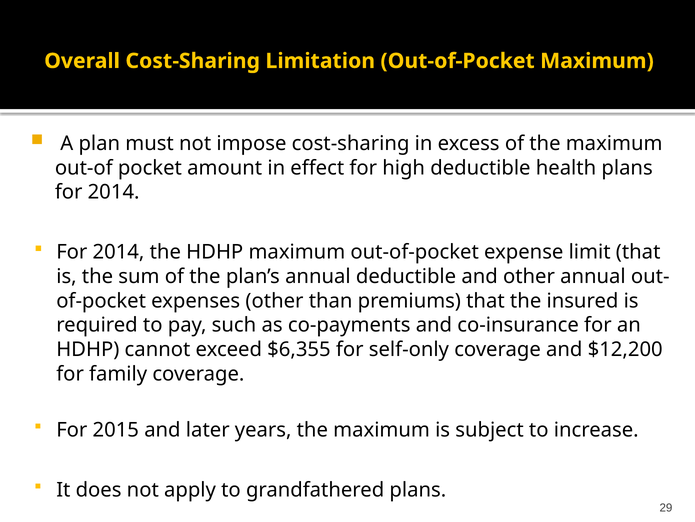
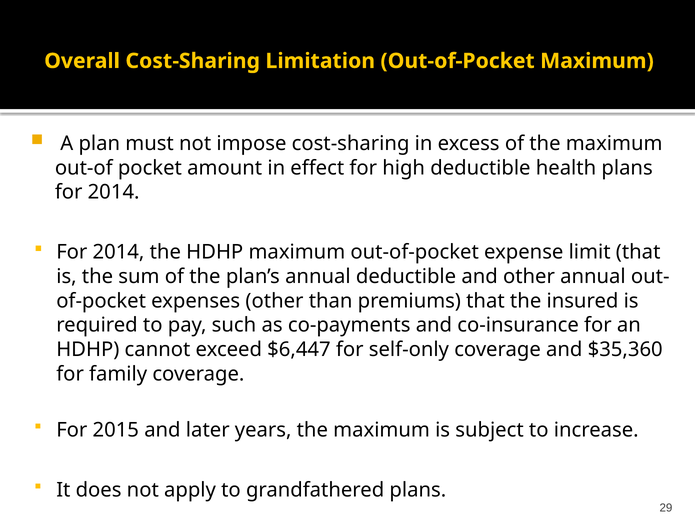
$6,355: $6,355 -> $6,447
$12,200: $12,200 -> $35,360
